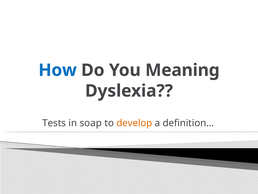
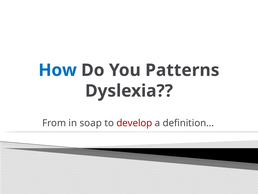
Meaning: Meaning -> Patterns
Tests: Tests -> From
develop colour: orange -> red
